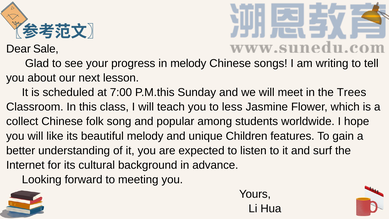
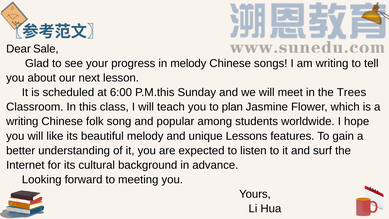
7:00: 7:00 -> 6:00
less: less -> plan
collect at (22, 121): collect -> writing
Children: Children -> Lessons
